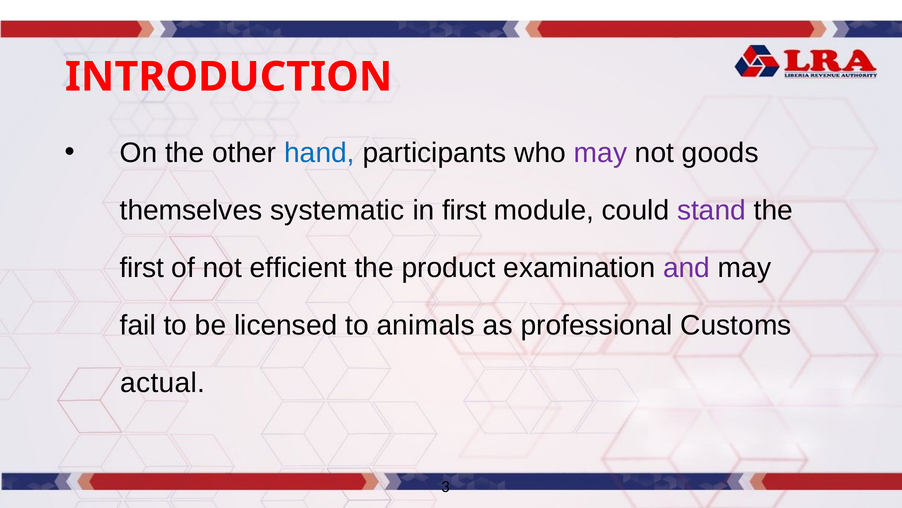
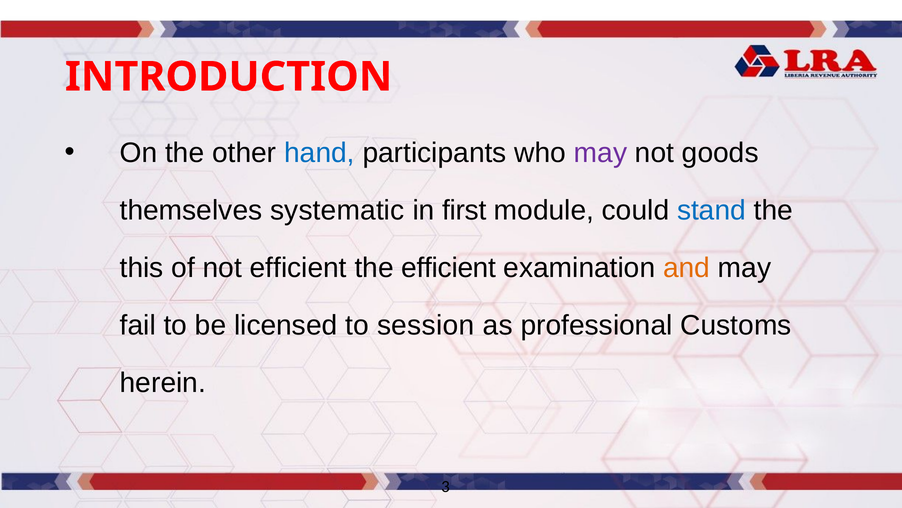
stand colour: purple -> blue
first at (142, 268): first -> this
the product: product -> efficient
and colour: purple -> orange
animals: animals -> session
actual: actual -> herein
